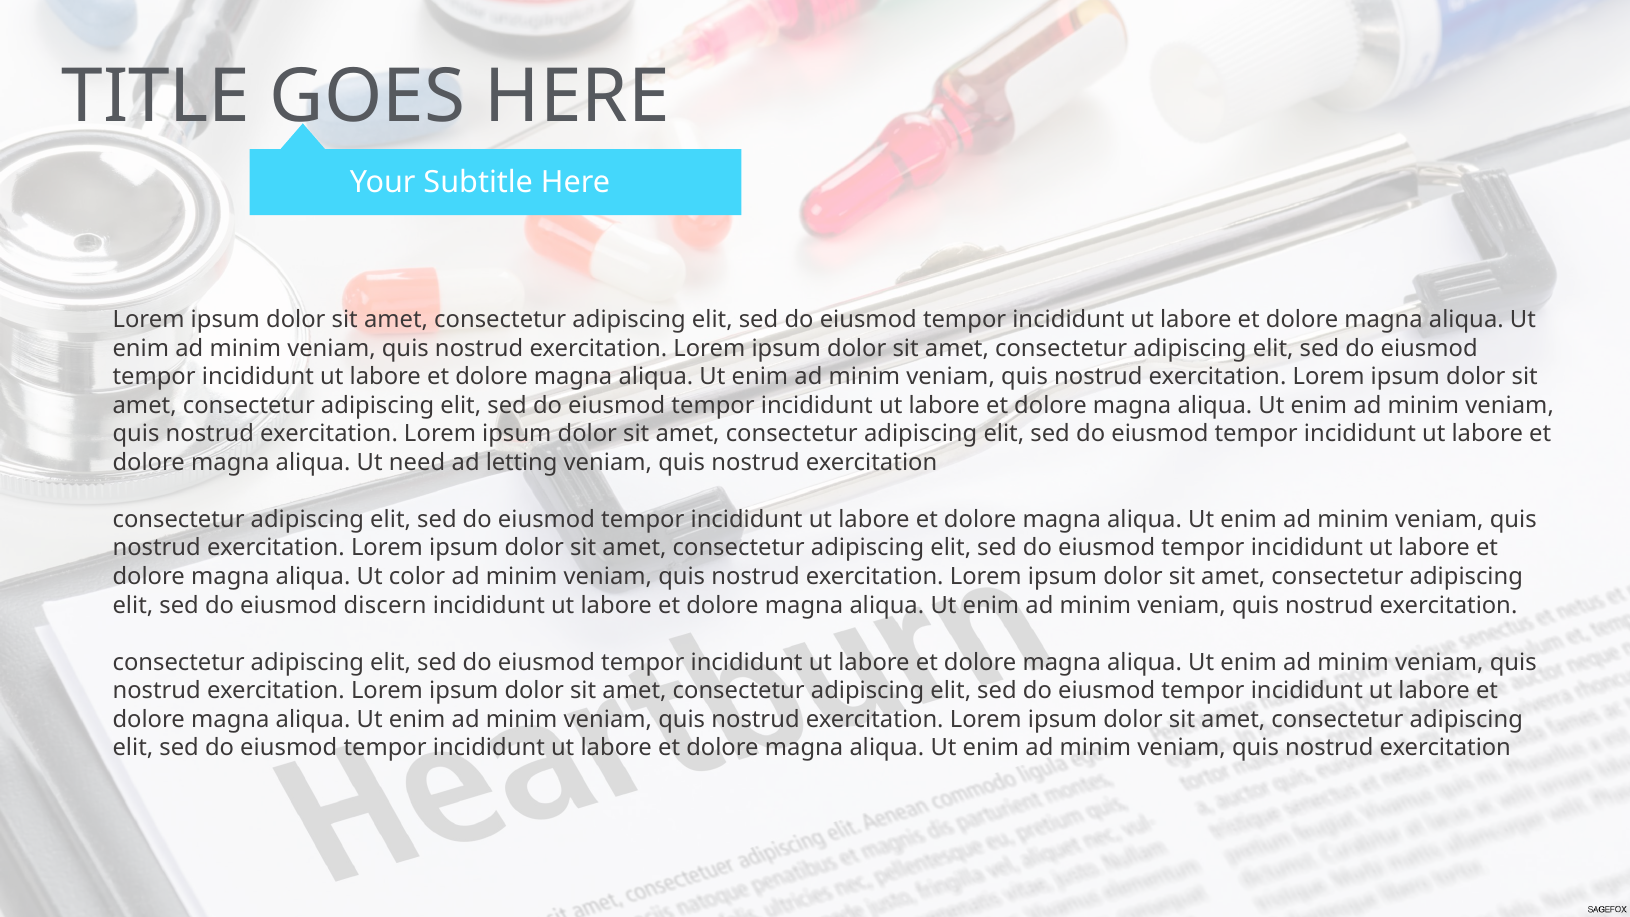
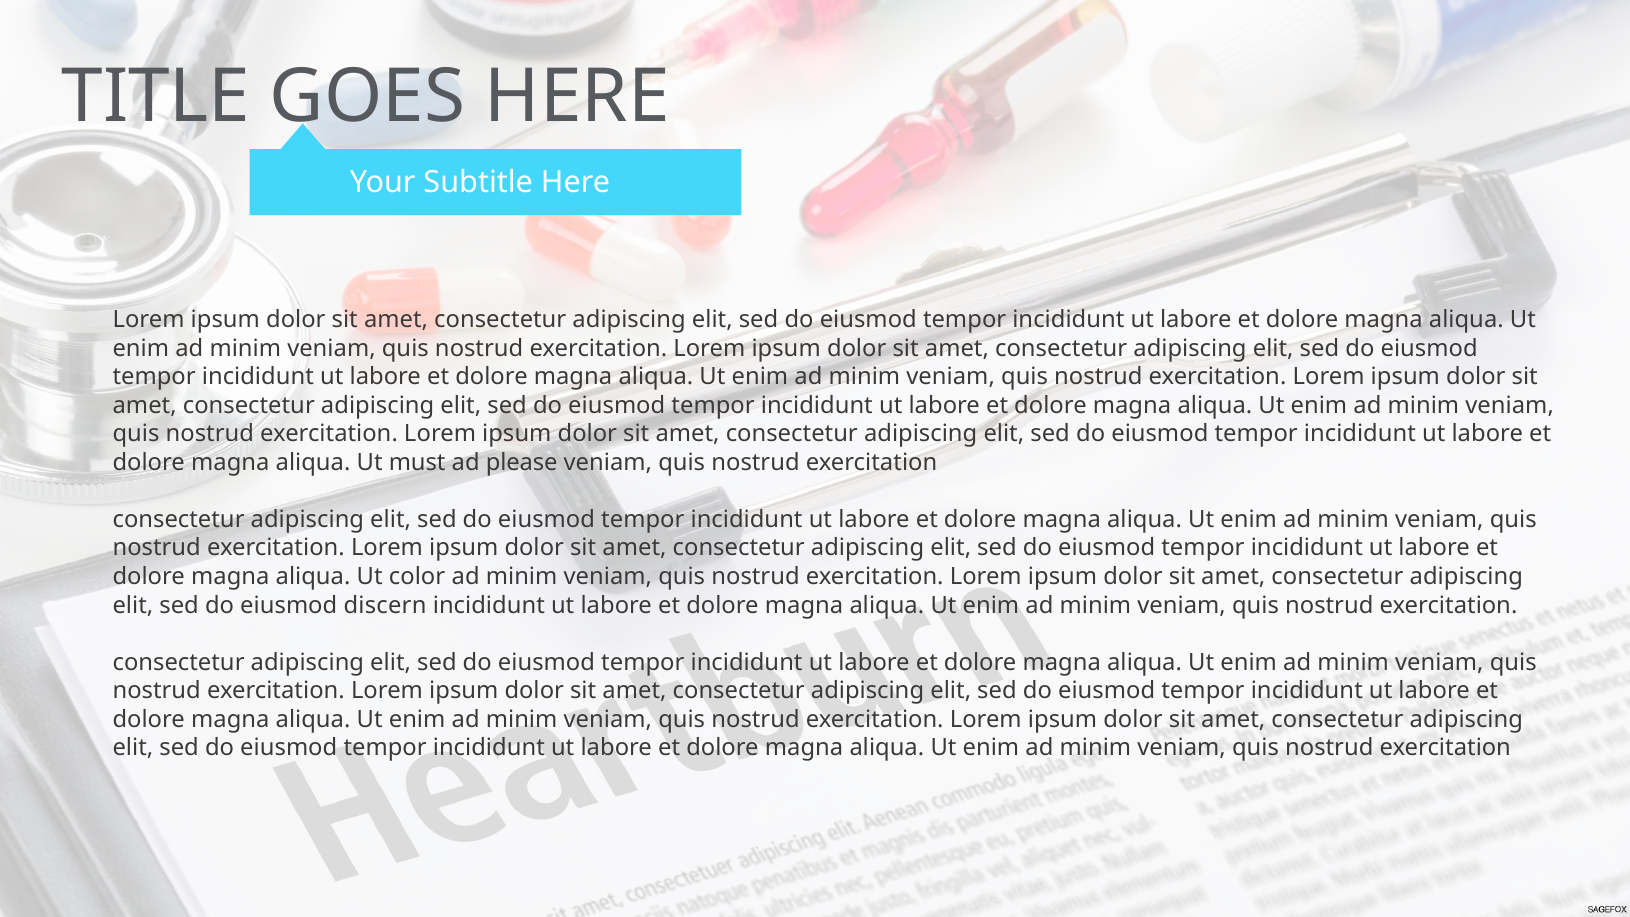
need: need -> must
letting: letting -> please
